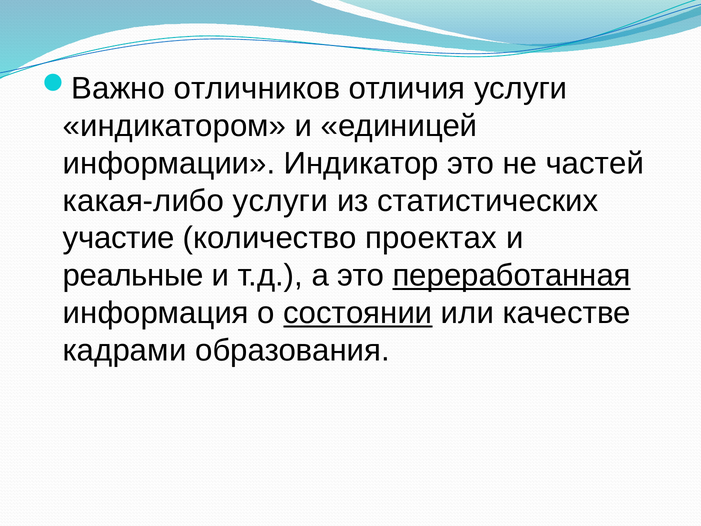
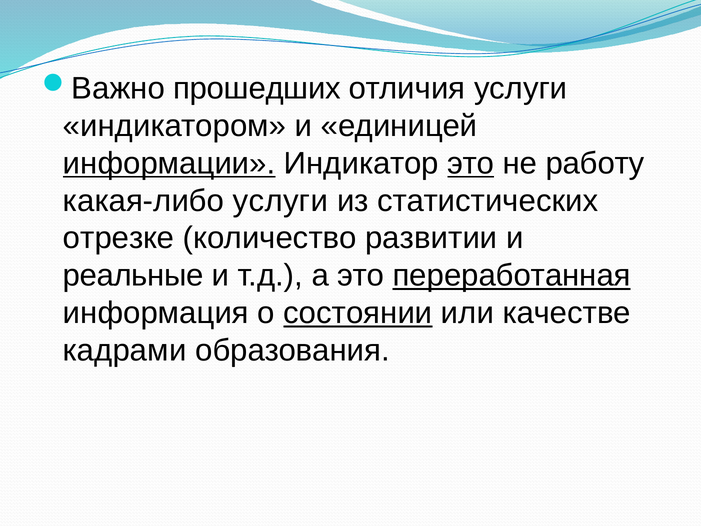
отличников: отличников -> прошедших
информации underline: none -> present
это at (471, 163) underline: none -> present
частей: частей -> работу
участие: участие -> отрезке
проектах: проектах -> развитии
